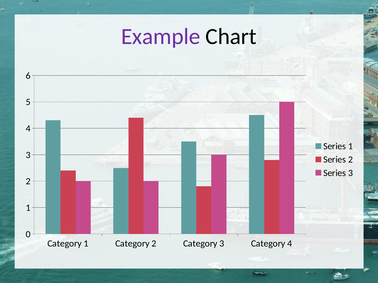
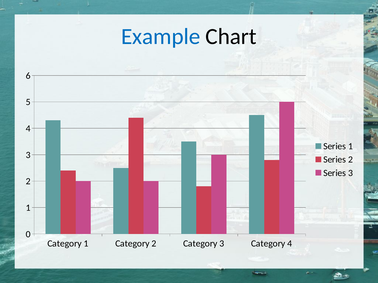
Example colour: purple -> blue
